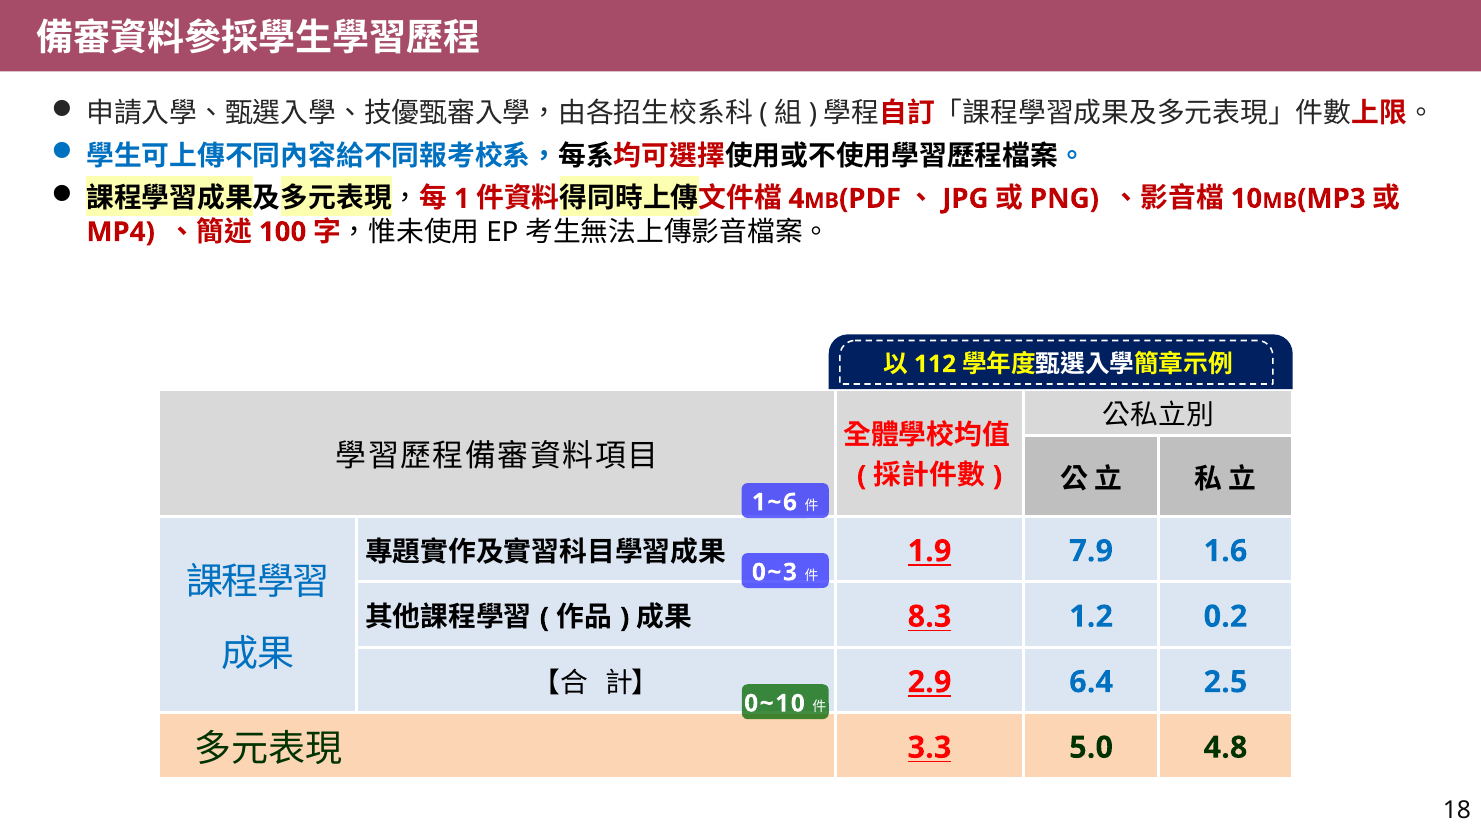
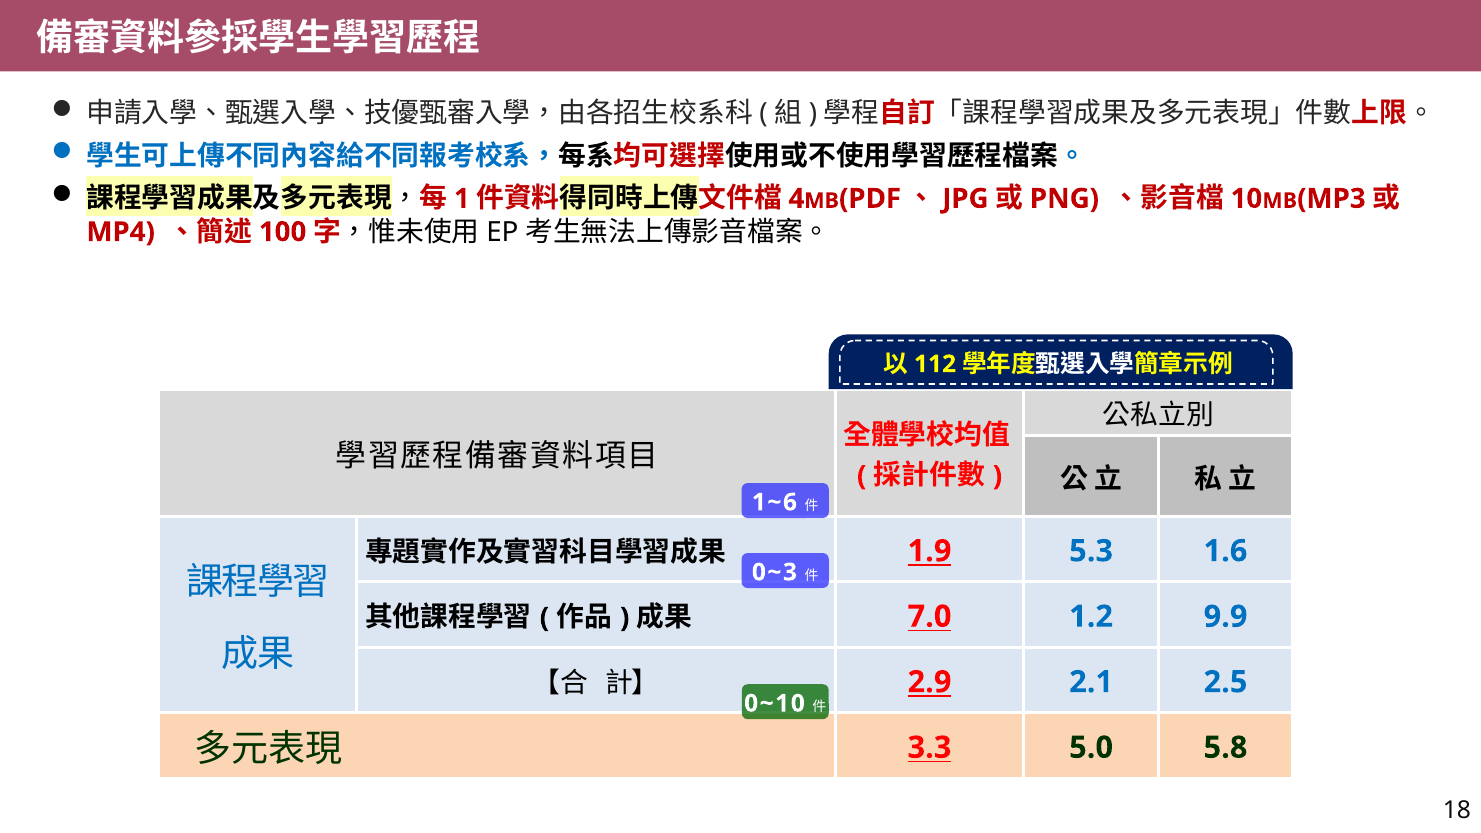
7.9: 7.9 -> 5.3
8.3: 8.3 -> 7.0
0.2: 0.2 -> 9.9
6.4: 6.4 -> 2.1
4.8: 4.8 -> 5.8
